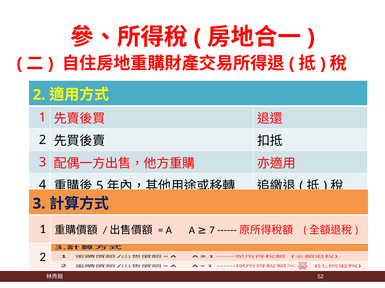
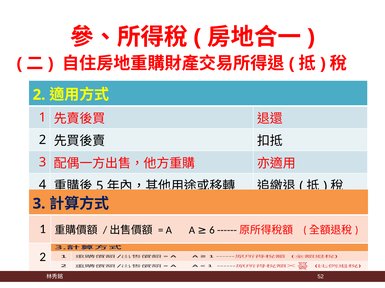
7: 7 -> 6
